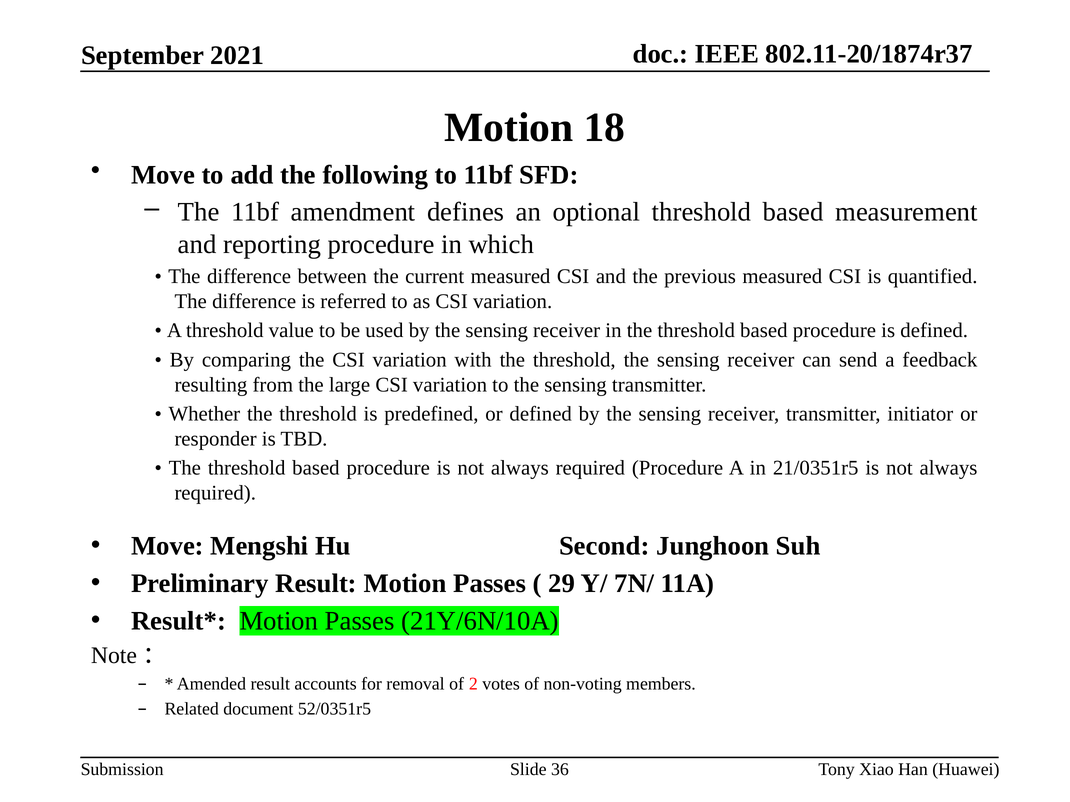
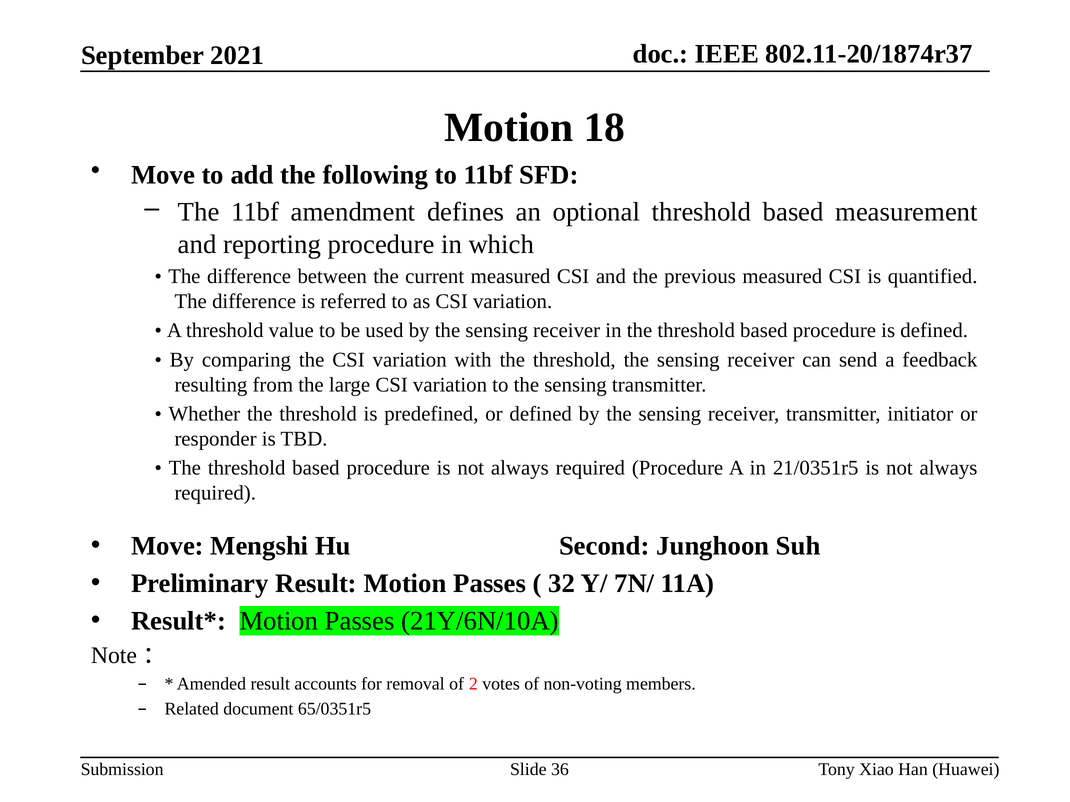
29: 29 -> 32
52/0351r5: 52/0351r5 -> 65/0351r5
